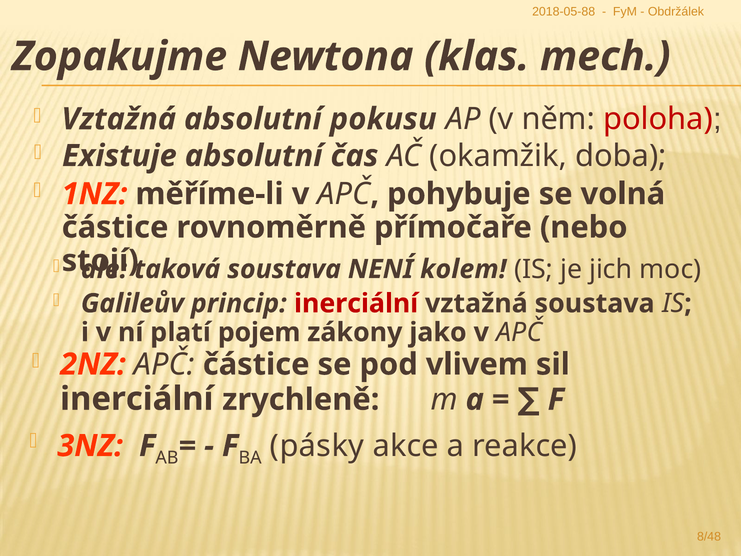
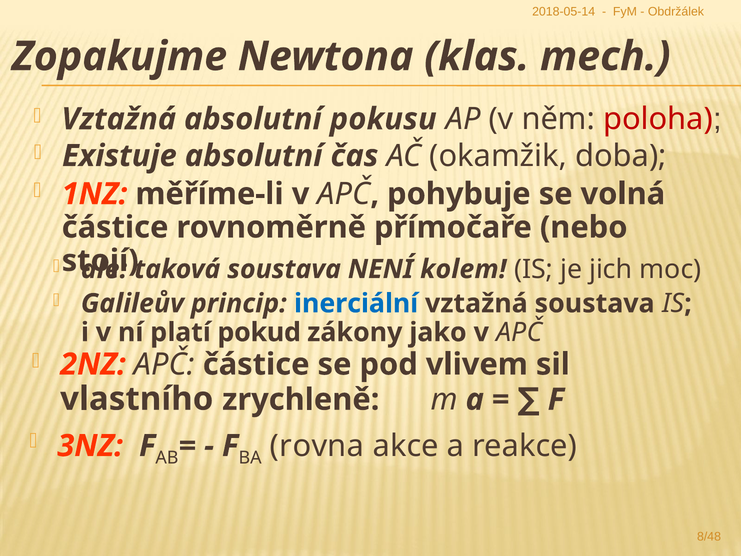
2018-05-88: 2018-05-88 -> 2018-05-14
inerciální at (356, 303) colour: red -> blue
pojem: pojem -> pokud
inerciální at (137, 399): inerciální -> vlastního
pásky: pásky -> rovna
